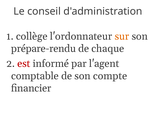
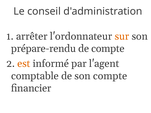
collège: collège -> arrêter
de chaque: chaque -> compte
est colour: red -> orange
